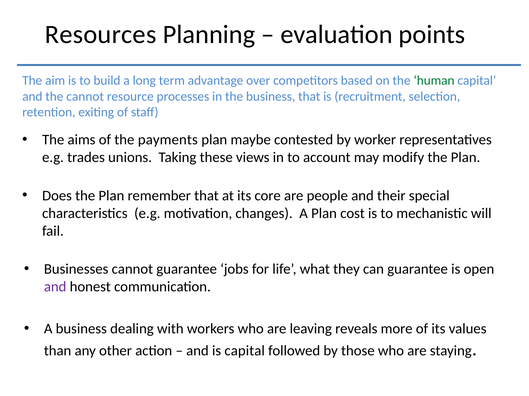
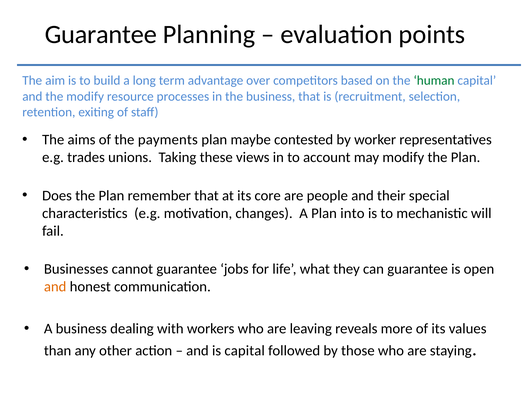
Resources at (101, 34): Resources -> Guarantee
the cannot: cannot -> modify
cost: cost -> into
and at (55, 287) colour: purple -> orange
